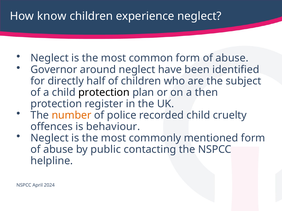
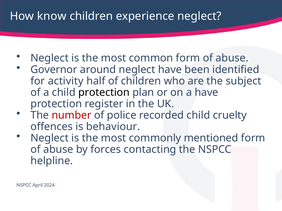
directly: directly -> activity
a then: then -> have
number colour: orange -> red
public: public -> forces
